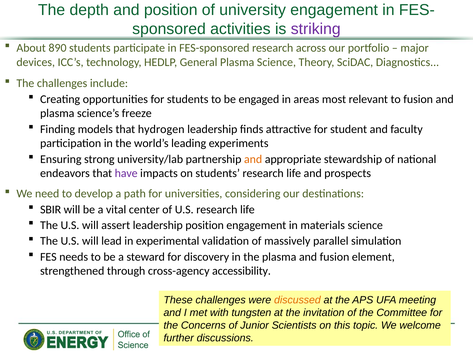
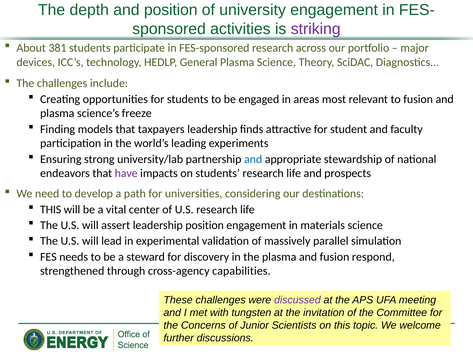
890: 890 -> 381
hydrogen: hydrogen -> taxpayers
and at (253, 159) colour: orange -> blue
SBIR at (51, 209): SBIR -> THIS
element: element -> respond
accessibility: accessibility -> capabilities
discussed colour: orange -> purple
